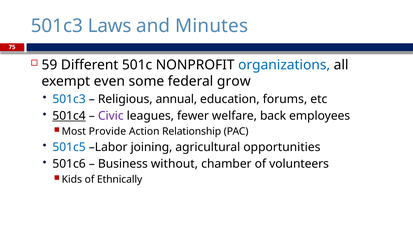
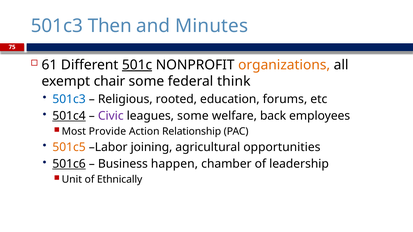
Laws: Laws -> Then
59: 59 -> 61
501c underline: none -> present
organizations colour: blue -> orange
even: even -> chair
grow: grow -> think
annual: annual -> rooted
leagues fewer: fewer -> some
501c5 colour: blue -> orange
501c6 underline: none -> present
without: without -> happen
volunteers: volunteers -> leadership
Kids: Kids -> Unit
